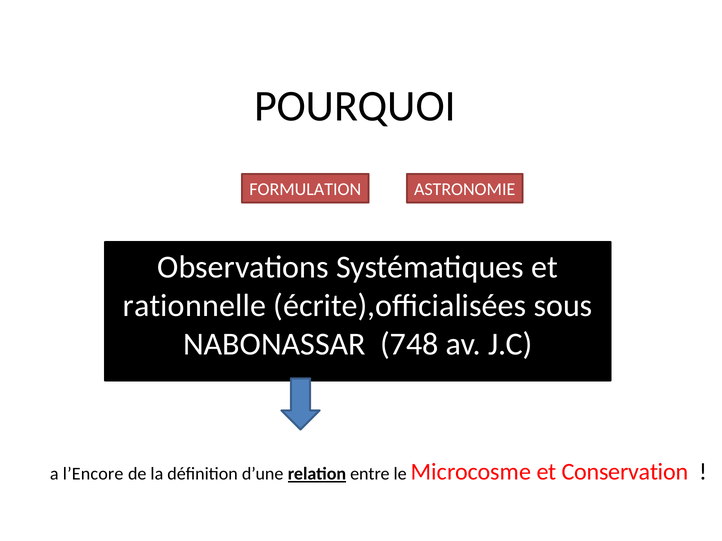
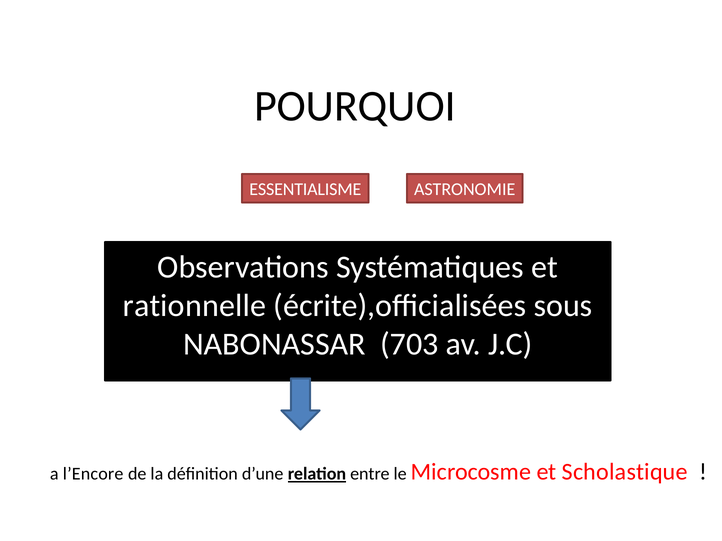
FORMULATION: FORMULATION -> ESSENTIALISME
748: 748 -> 703
Conservation: Conservation -> Scholastique
